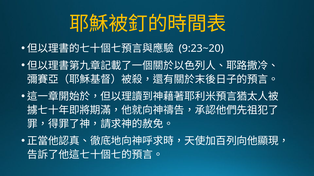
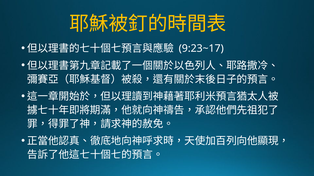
9:23~20: 9:23~20 -> 9:23~17
